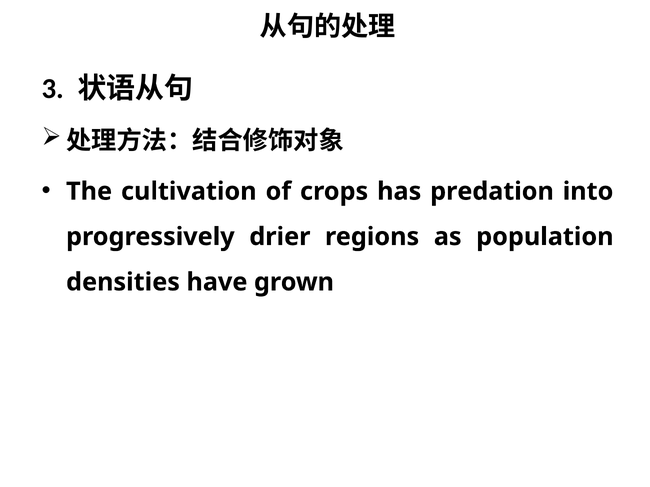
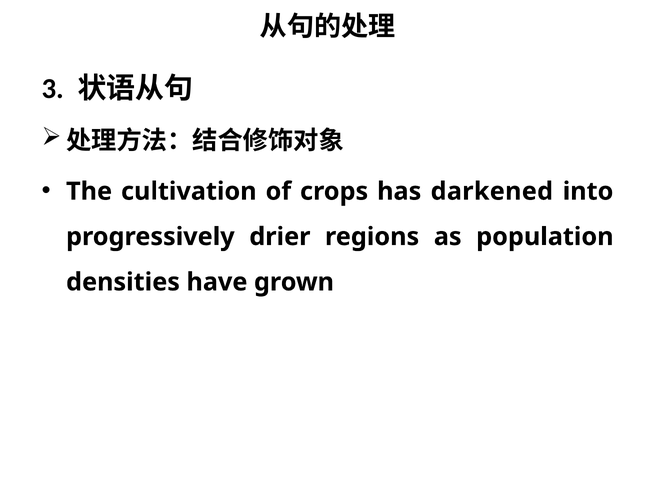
predation: predation -> darkened
